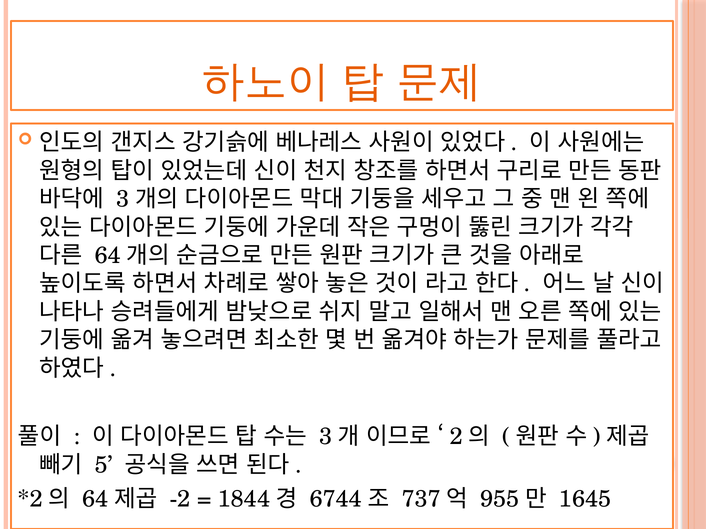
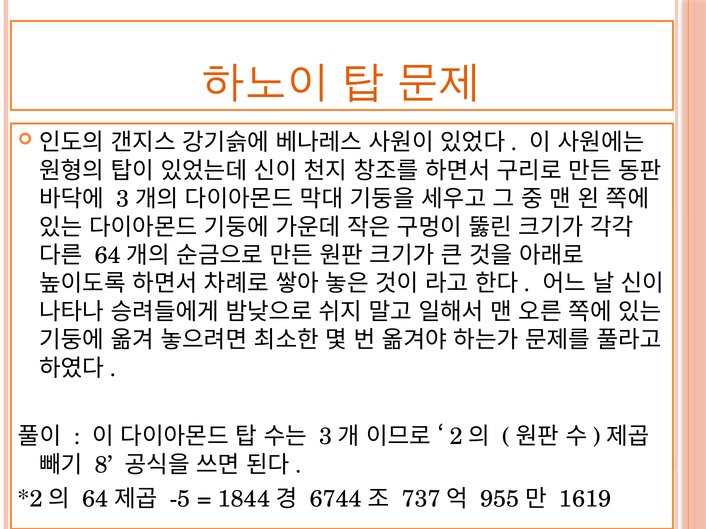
5: 5 -> 8
-2: -2 -> -5
1645: 1645 -> 1619
